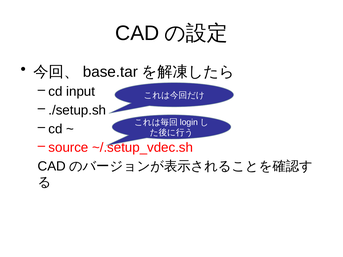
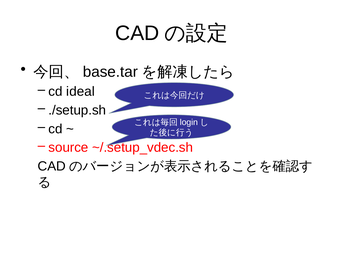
input: input -> ideal
